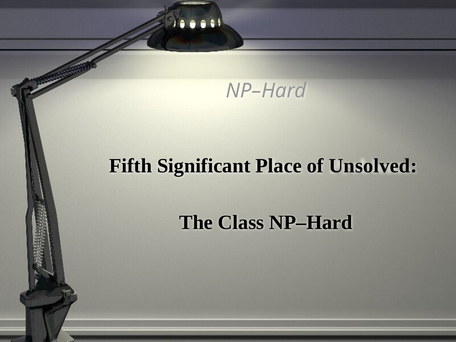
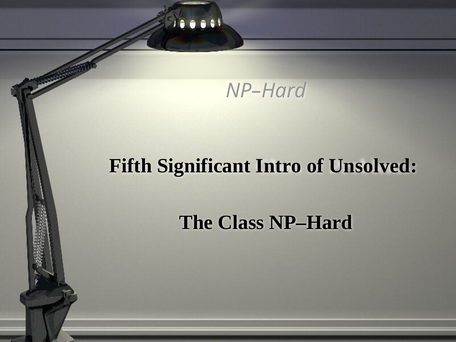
Place: Place -> Intro
